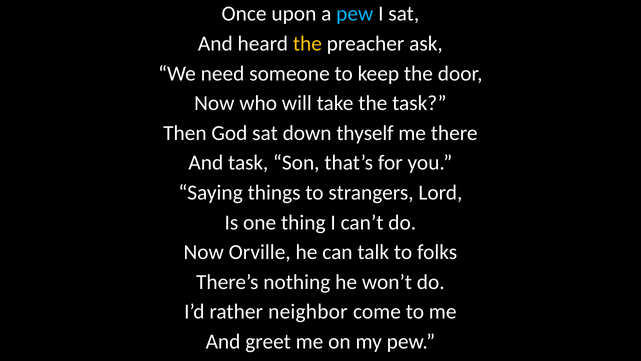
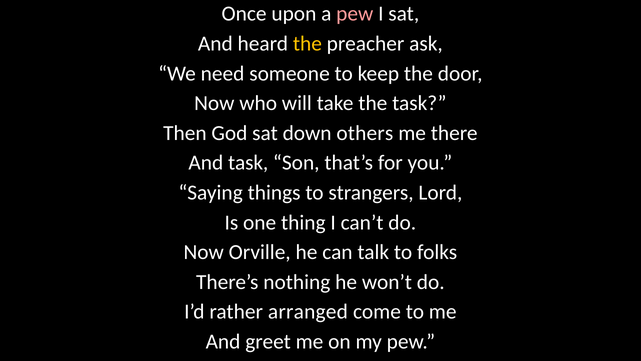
pew at (355, 14) colour: light blue -> pink
thyself: thyself -> others
neighbor: neighbor -> arranged
